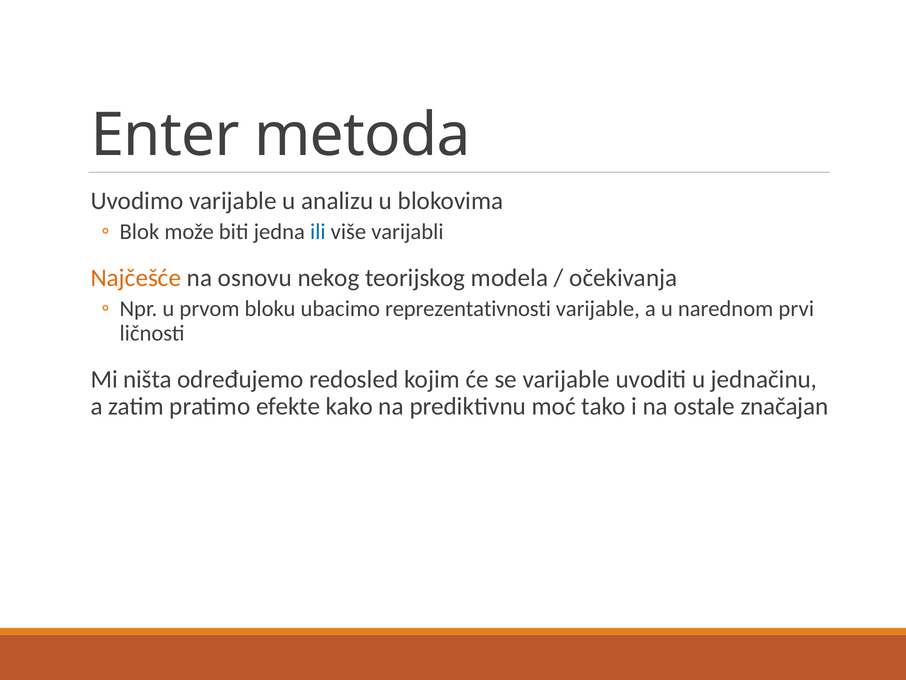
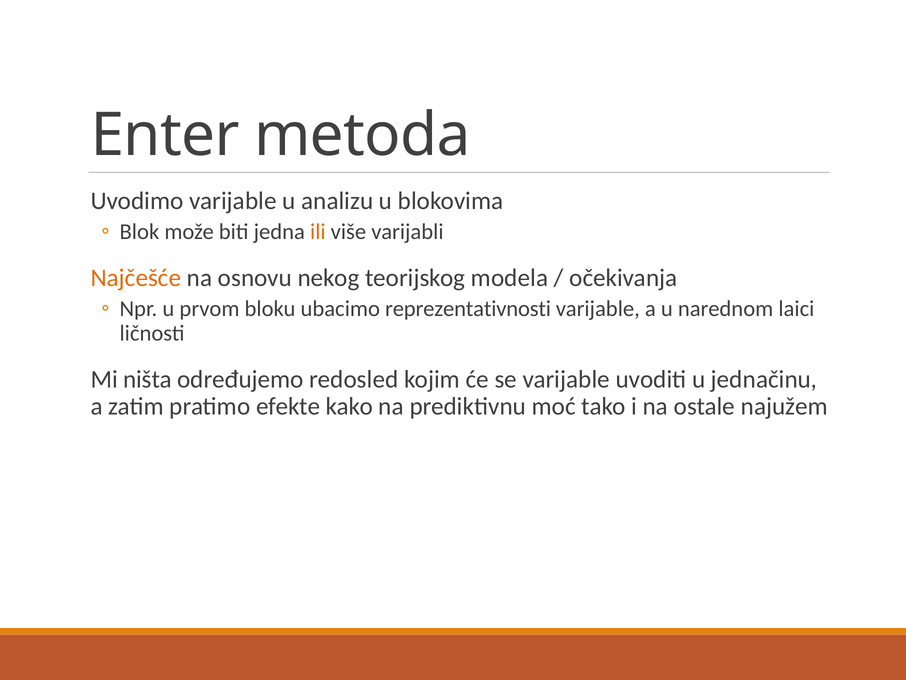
ili colour: blue -> orange
prvi: prvi -> laici
značajan: značajan -> najužem
